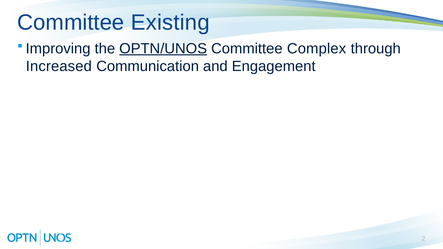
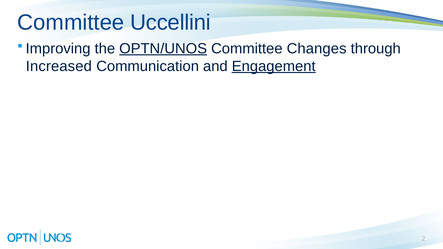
Existing: Existing -> Uccellini
Complex: Complex -> Changes
Engagement underline: none -> present
